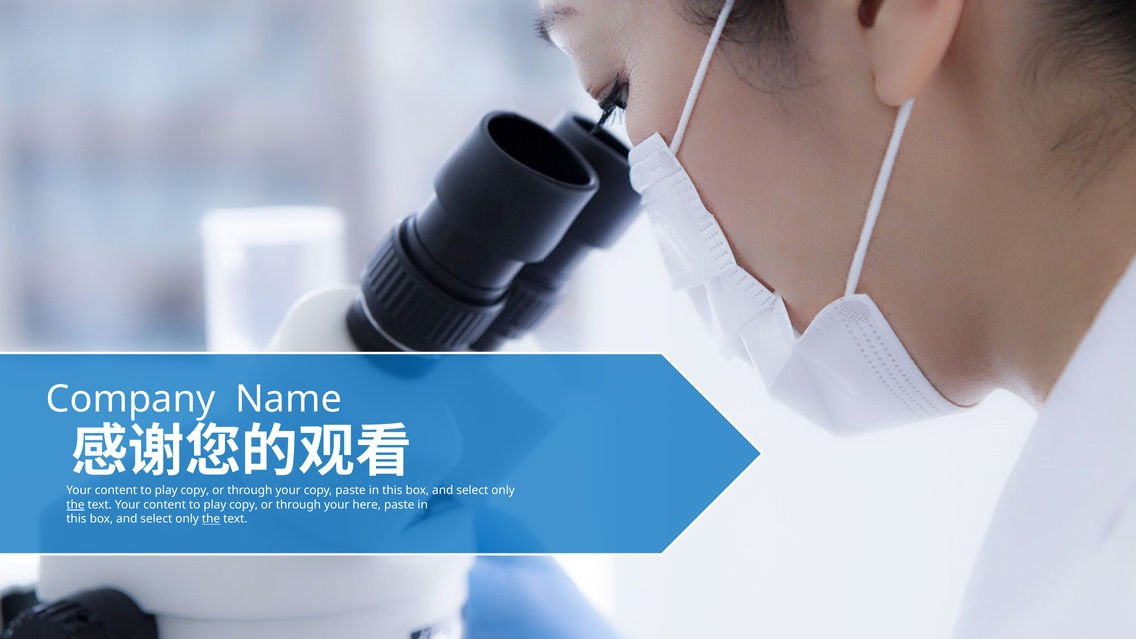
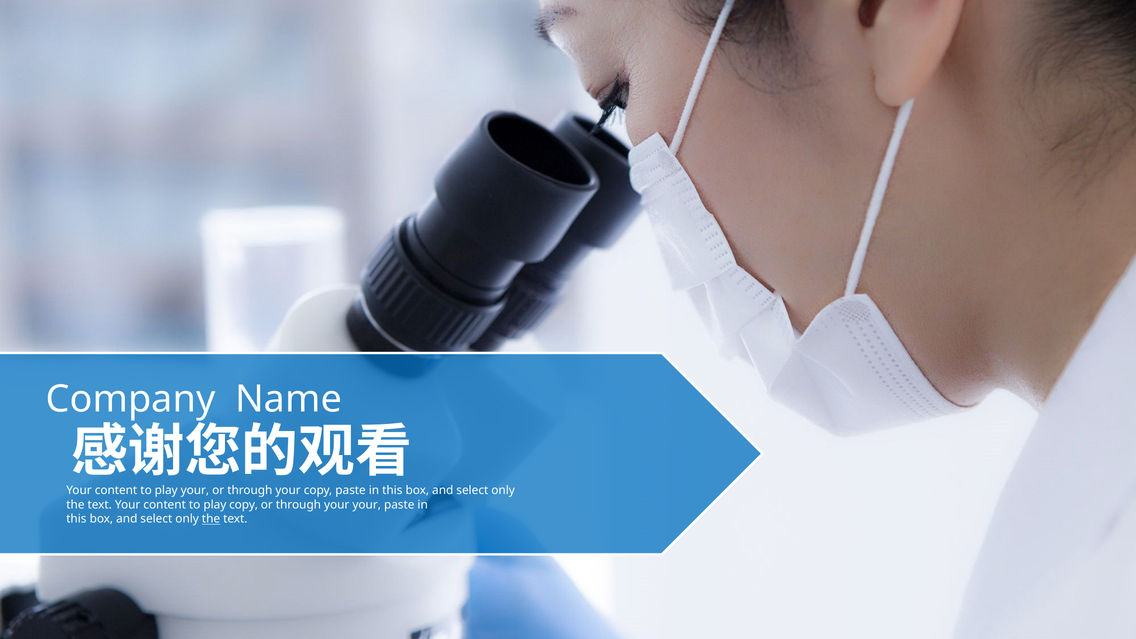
copy at (195, 491): copy -> your
the at (75, 505) underline: present -> none
your here: here -> your
